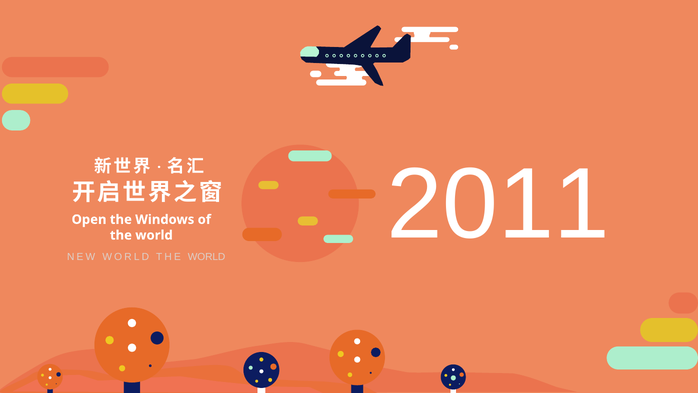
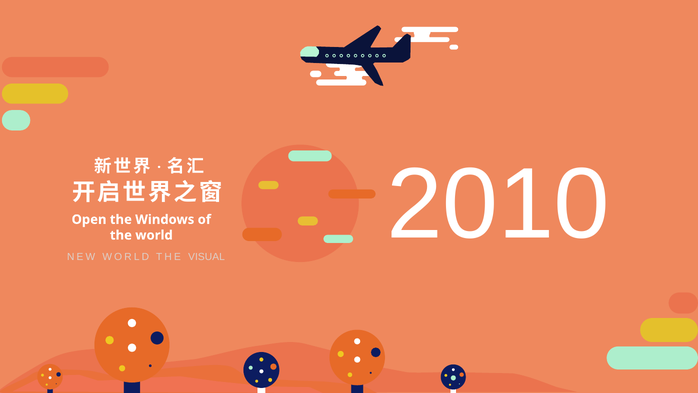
2011: 2011 -> 2010
WORLD THE WORLD: WORLD -> VISUAL
